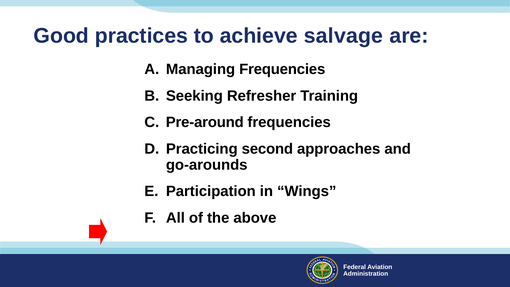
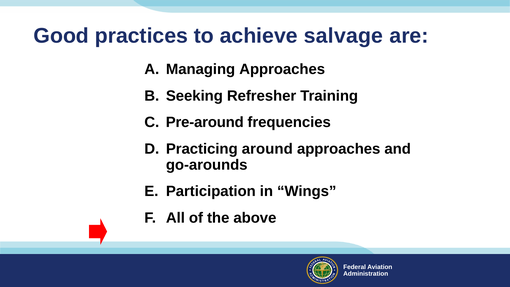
Managing Frequencies: Frequencies -> Approaches
second: second -> around
